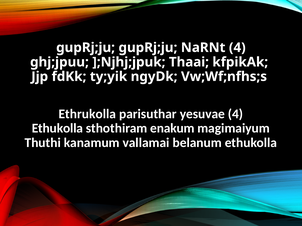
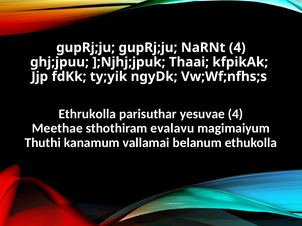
Ethukolla at (57, 129): Ethukolla -> Meethae
enakum: enakum -> evalavu
